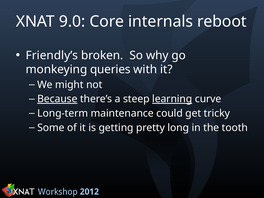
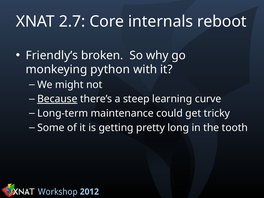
9.0: 9.0 -> 2.7
queries: queries -> python
learning underline: present -> none
